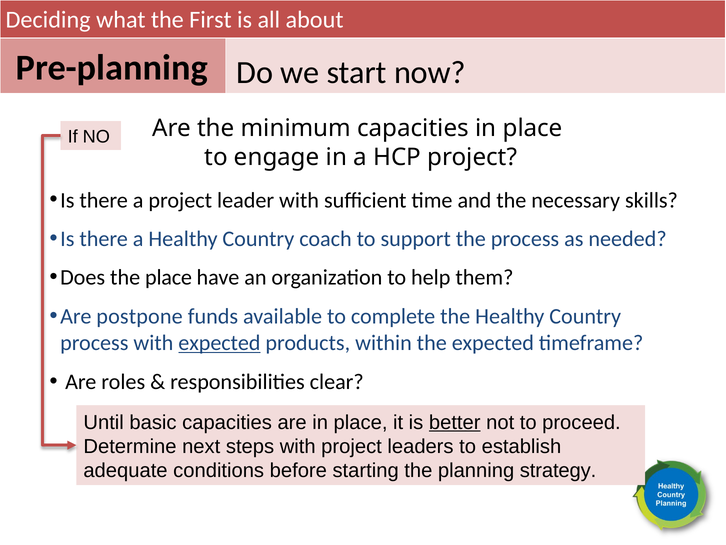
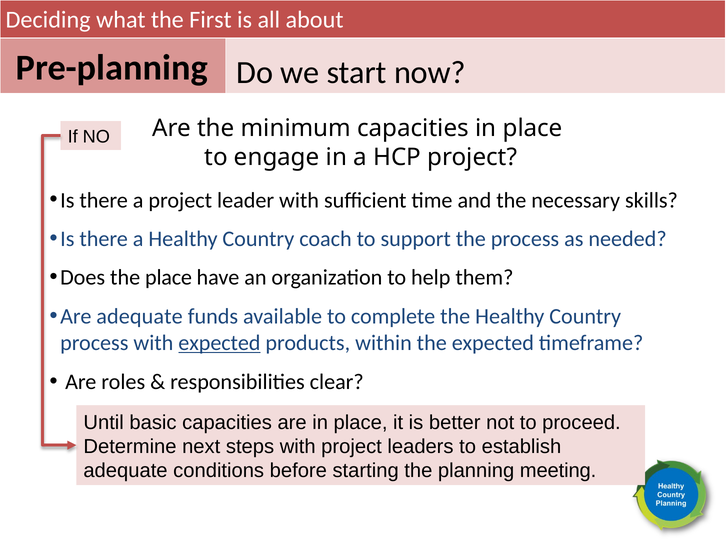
postpone at (140, 316): postpone -> adequate
better underline: present -> none
strategy: strategy -> meeting
